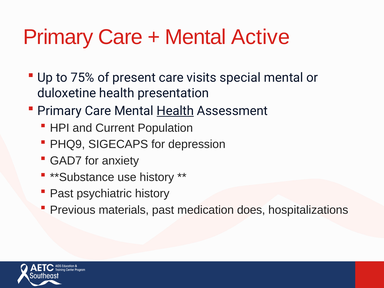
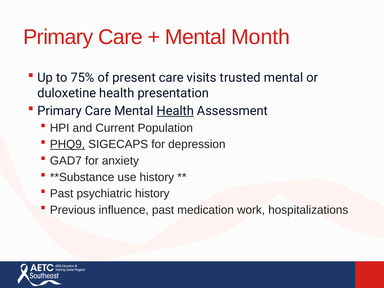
Active: Active -> Month
special: special -> trusted
PHQ9 underline: none -> present
materials: materials -> influence
does: does -> work
